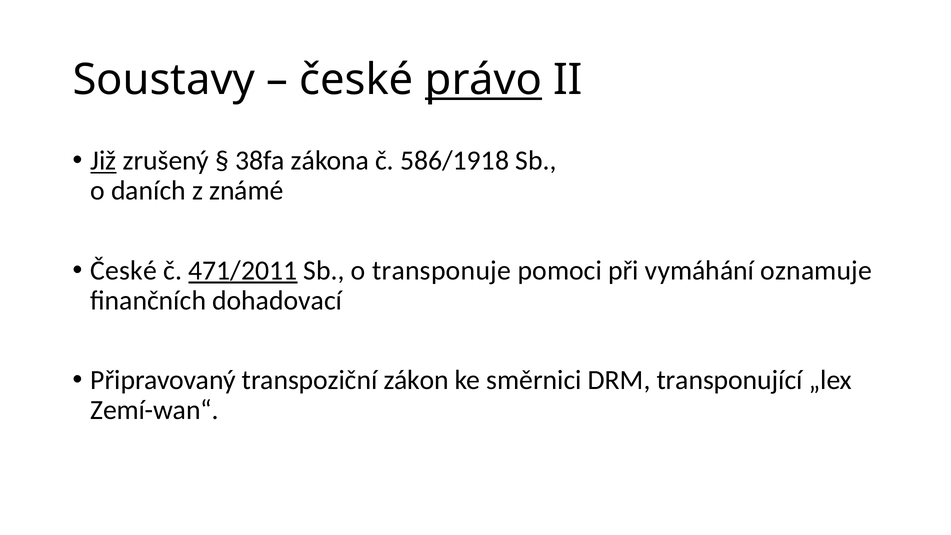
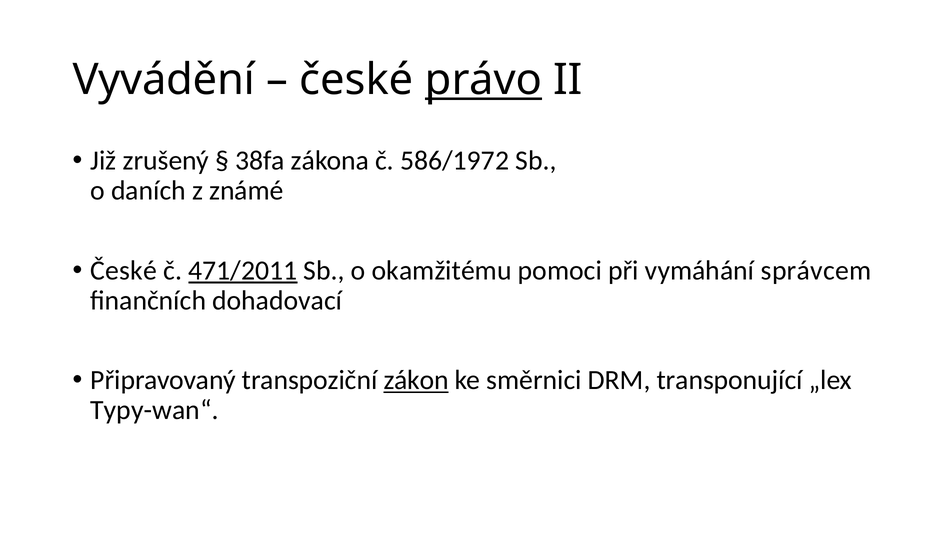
Soustavy: Soustavy -> Vyvádění
Již underline: present -> none
586/1918: 586/1918 -> 586/1972
transponuje: transponuje -> okamžitému
oznamuje: oznamuje -> správcem
zákon underline: none -> present
Zemí-wan“: Zemí-wan“ -> Typy-wan“
